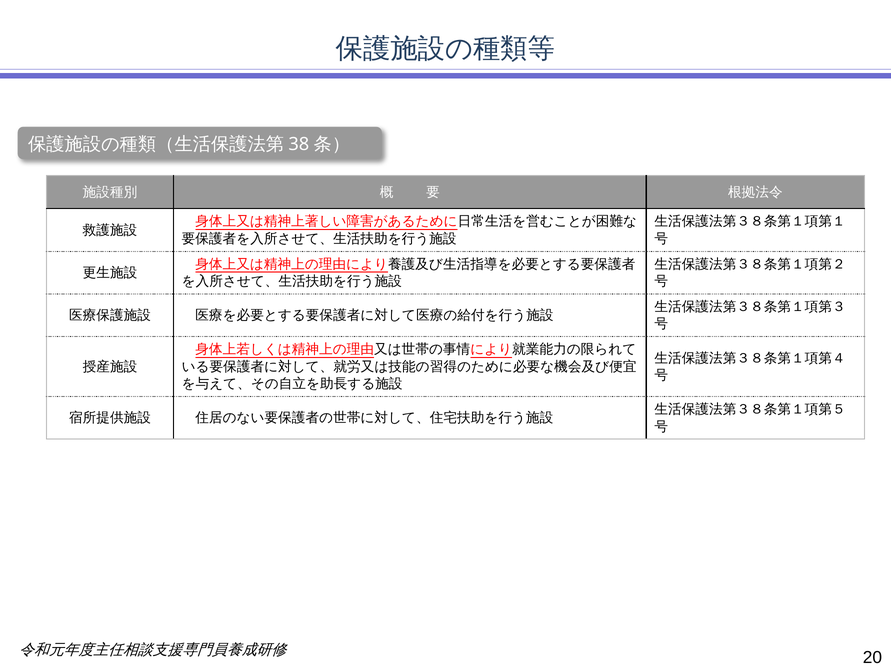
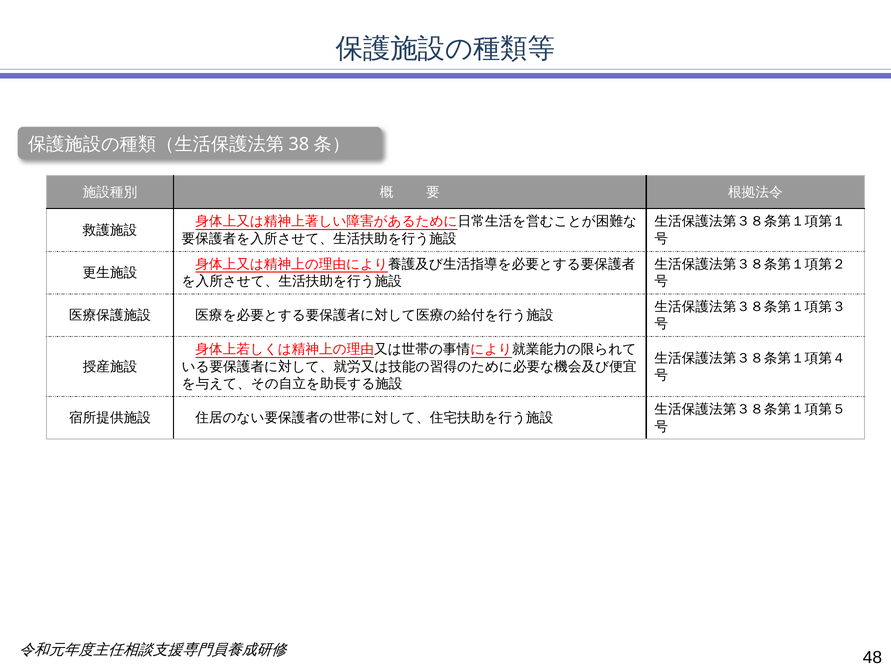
20: 20 -> 48
